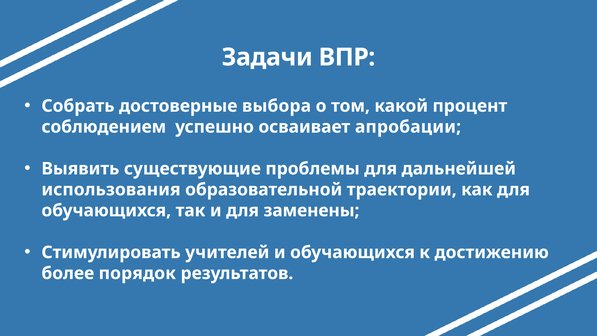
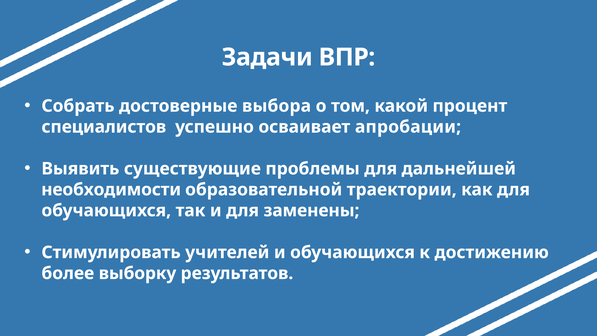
соблюдением: соблюдением -> специалистов
использования: использования -> необходимости
порядок: порядок -> выборку
